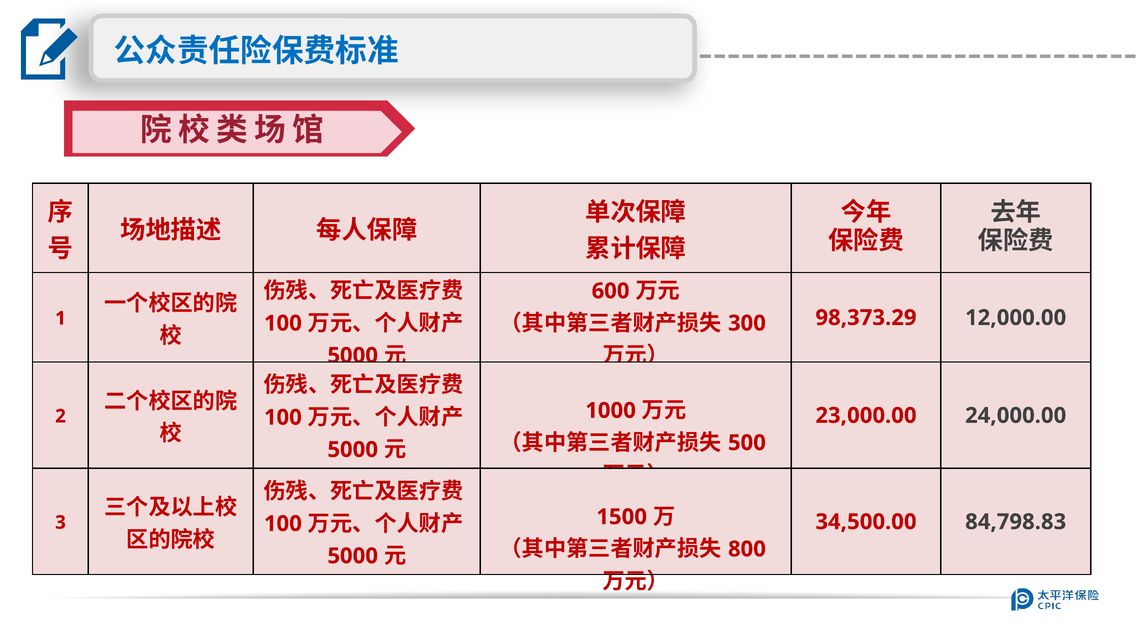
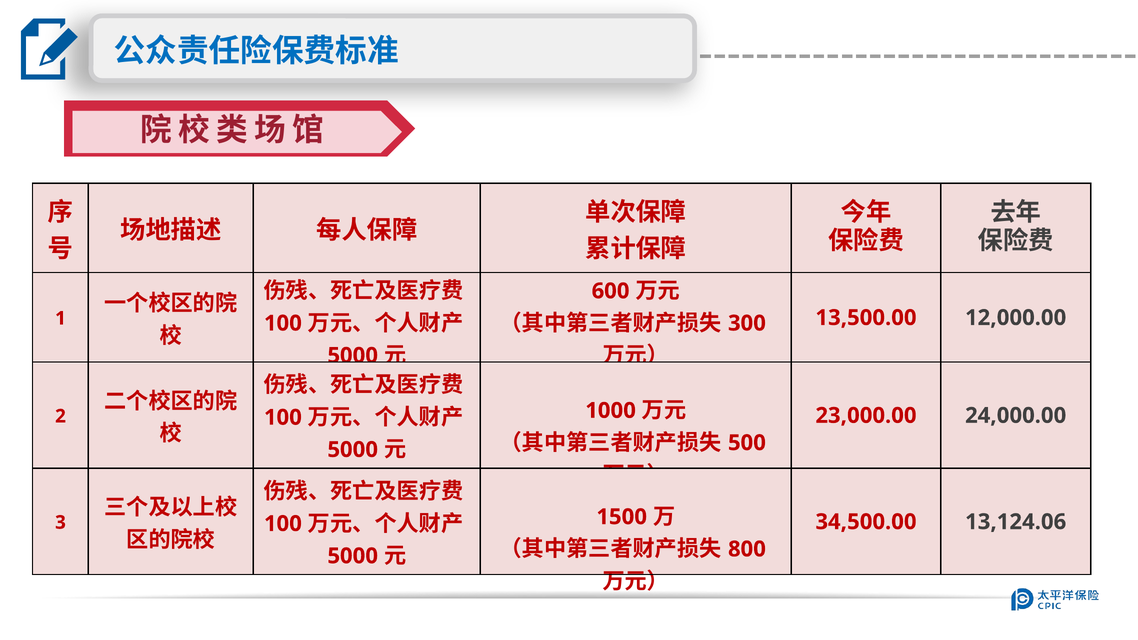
98,373.29: 98,373.29 -> 13,500.00
84,798.83: 84,798.83 -> 13,124.06
